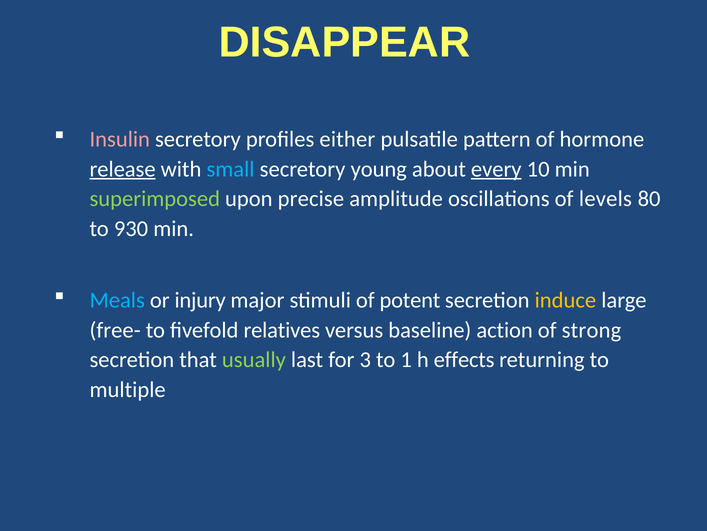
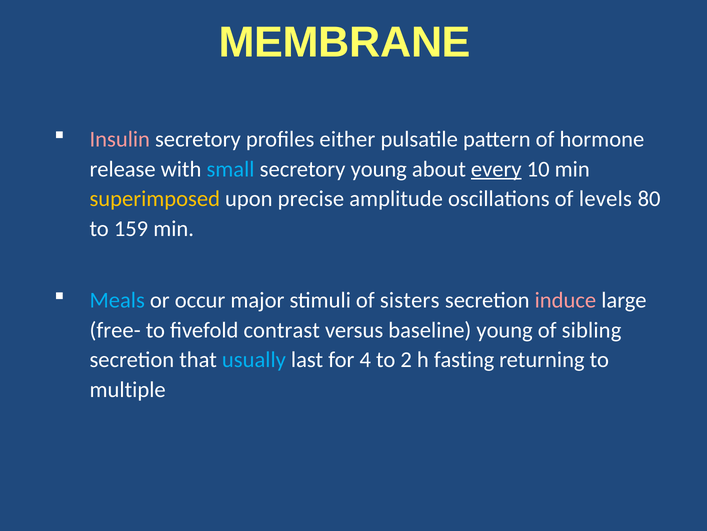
DISAPPEAR: DISAPPEAR -> MEMBRANE
release underline: present -> none
superimposed colour: light green -> yellow
930: 930 -> 159
injury: injury -> occur
potent: potent -> sisters
induce colour: yellow -> pink
relatives: relatives -> contrast
baseline action: action -> young
strong: strong -> sibling
usually colour: light green -> light blue
3: 3 -> 4
1: 1 -> 2
effects: effects -> fasting
